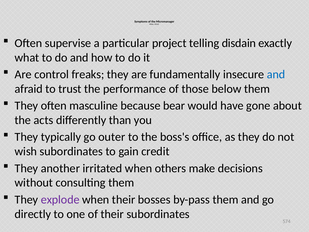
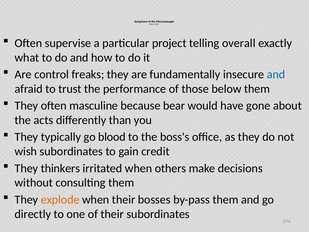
disdain: disdain -> overall
outer: outer -> blood
another: another -> thinkers
explode colour: purple -> orange
